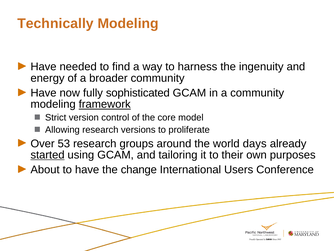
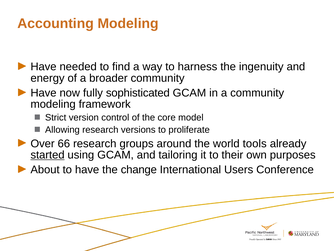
Technically: Technically -> Accounting
framework underline: present -> none
53: 53 -> 66
days: days -> tools
